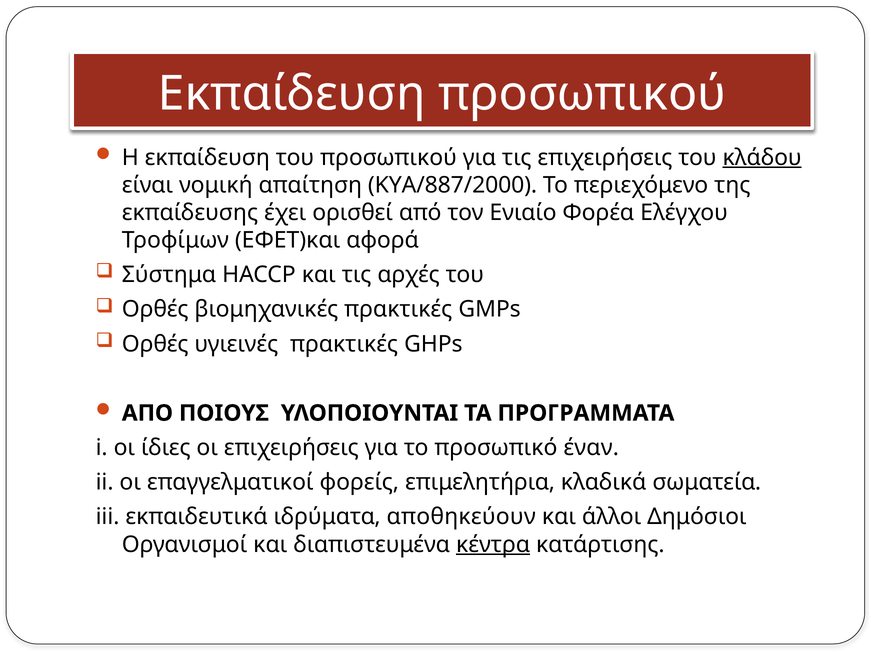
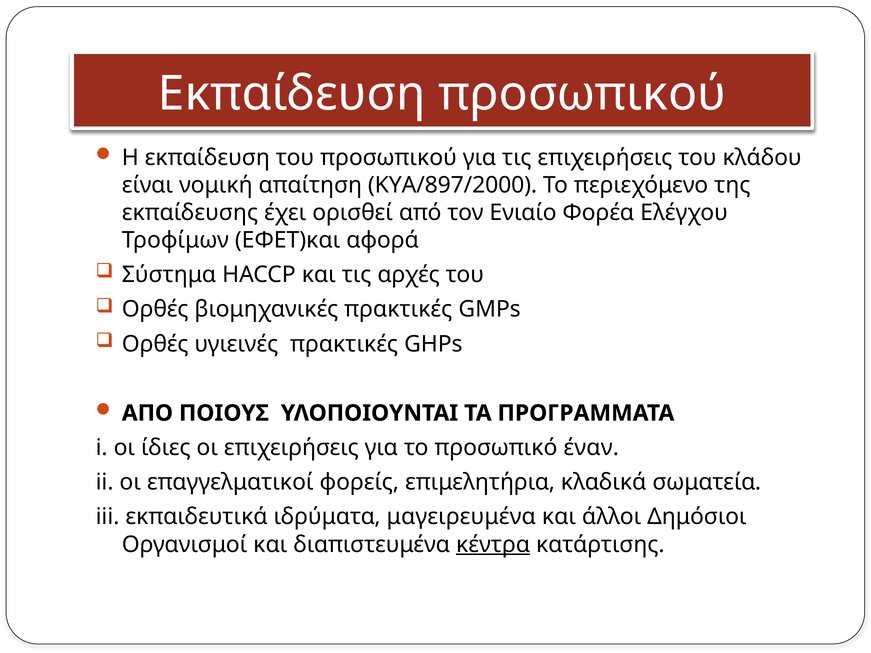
κλάδου underline: present -> none
ΚΥΑ/887/2000: ΚΥΑ/887/2000 -> ΚΥΑ/897/2000
αποθηκεύουν: αποθηκεύουν -> μαγειρευμένα
